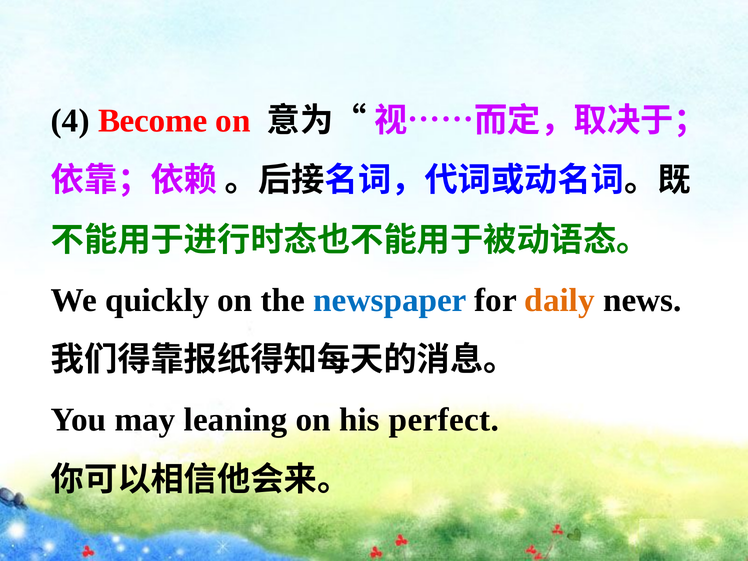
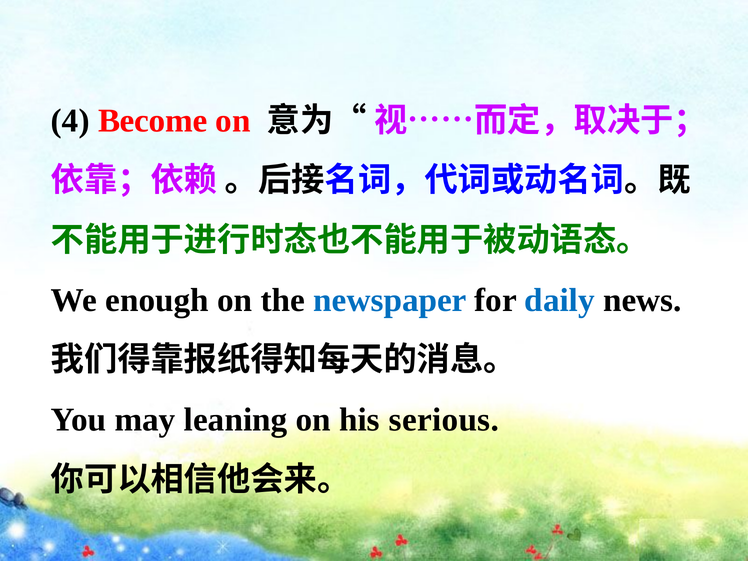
quickly: quickly -> enough
daily colour: orange -> blue
perfect: perfect -> serious
